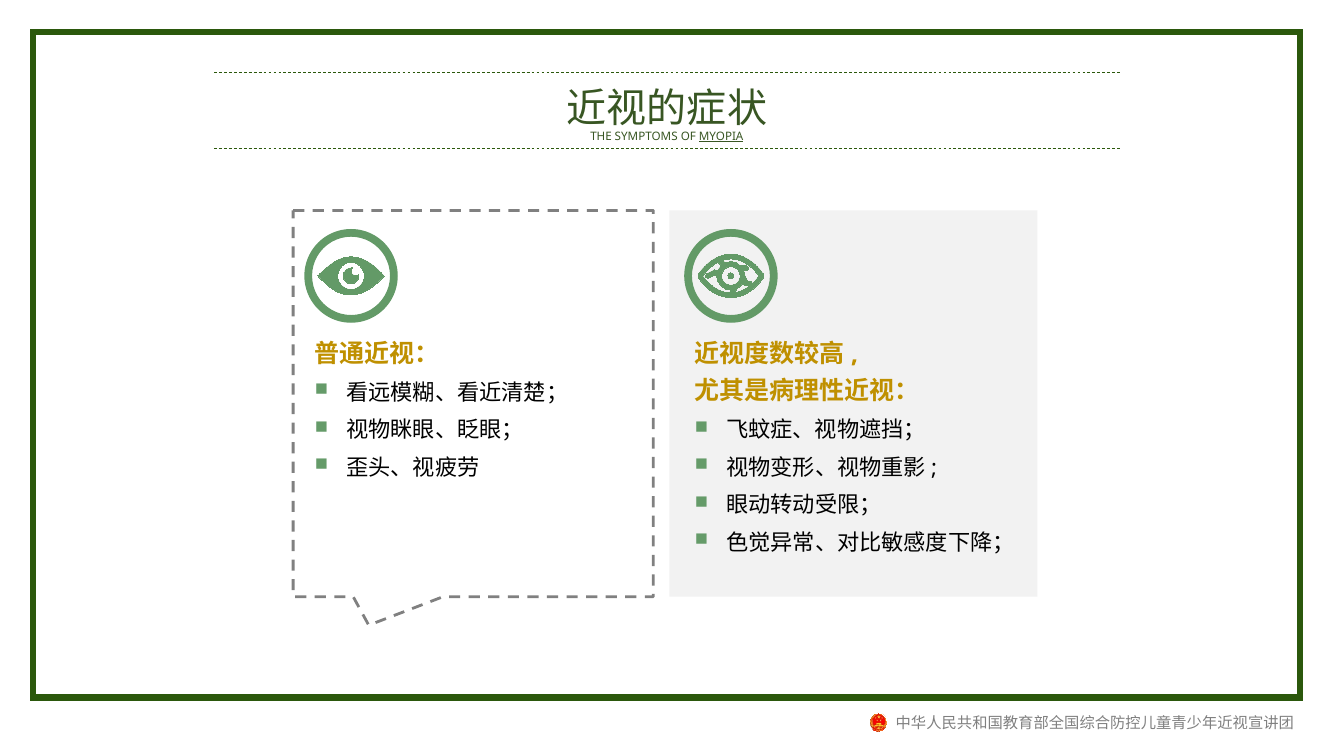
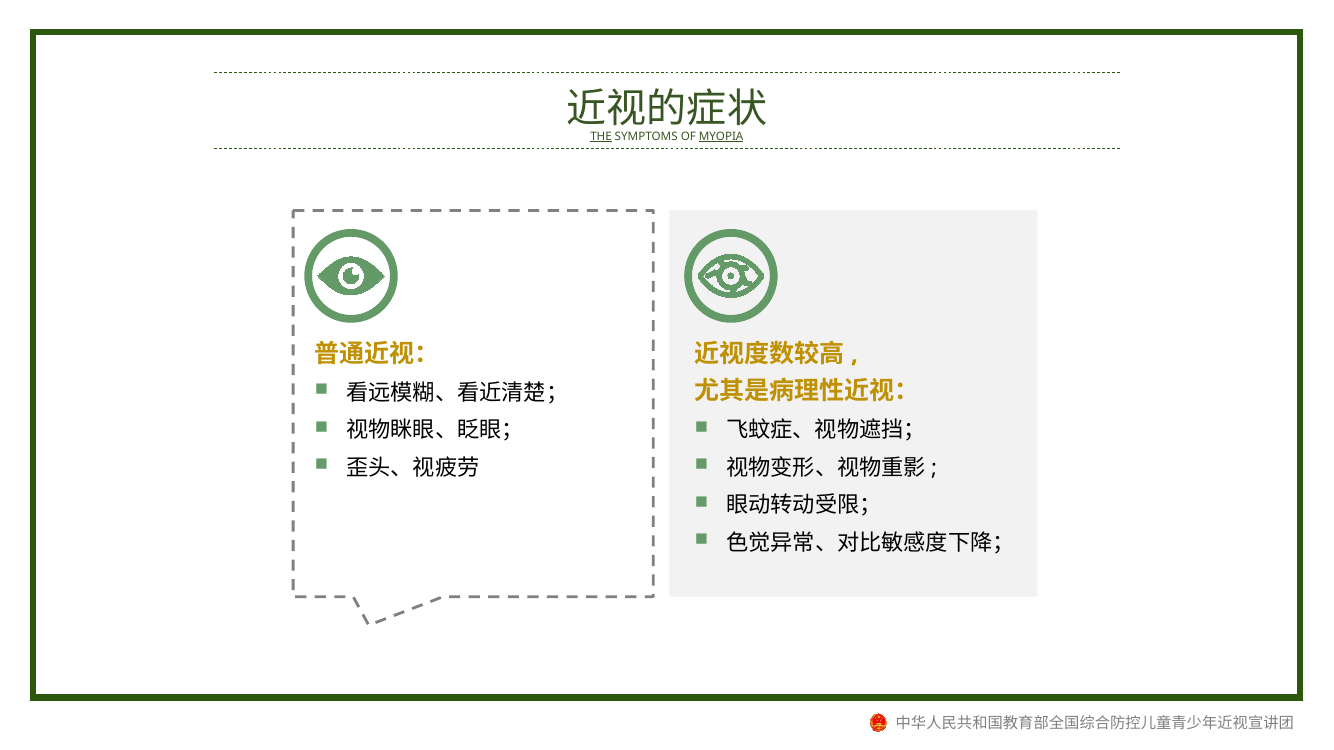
THE underline: none -> present
